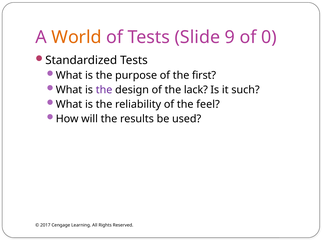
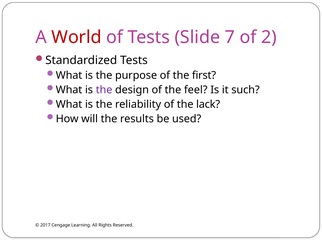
World colour: orange -> red
9: 9 -> 7
0: 0 -> 2
lack: lack -> feel
feel: feel -> lack
